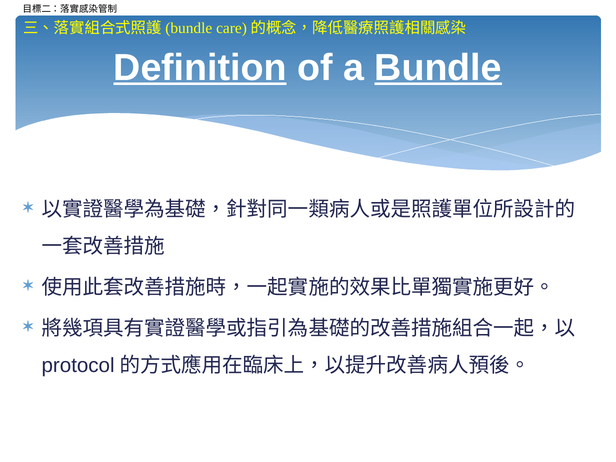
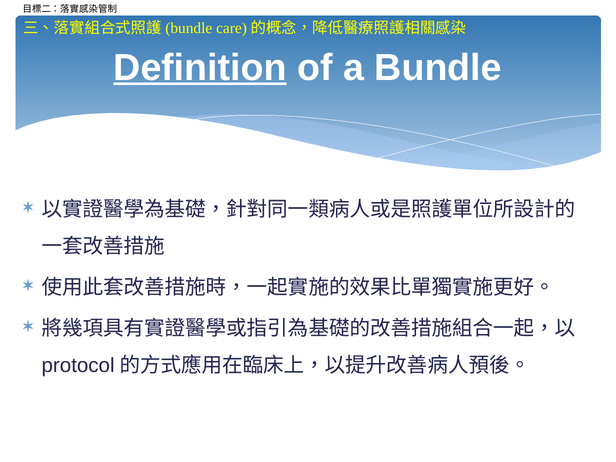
Bundle underline: present -> none
